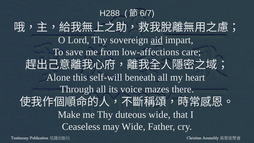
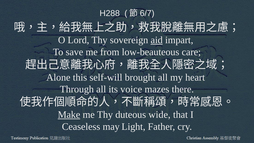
low-affections: low-affections -> low-beauteous
beneath: beneath -> brought
Make underline: none -> present
may Wide: Wide -> Light
